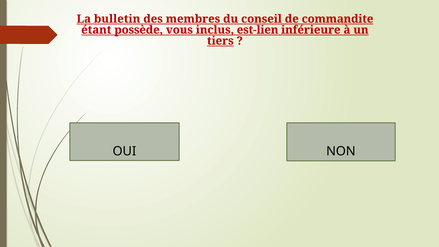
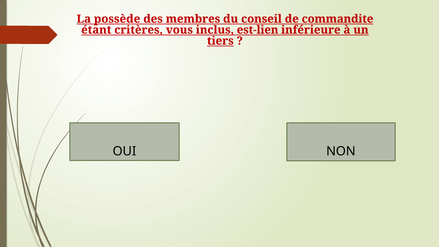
bulletin: bulletin -> possède
possède: possède -> critères
